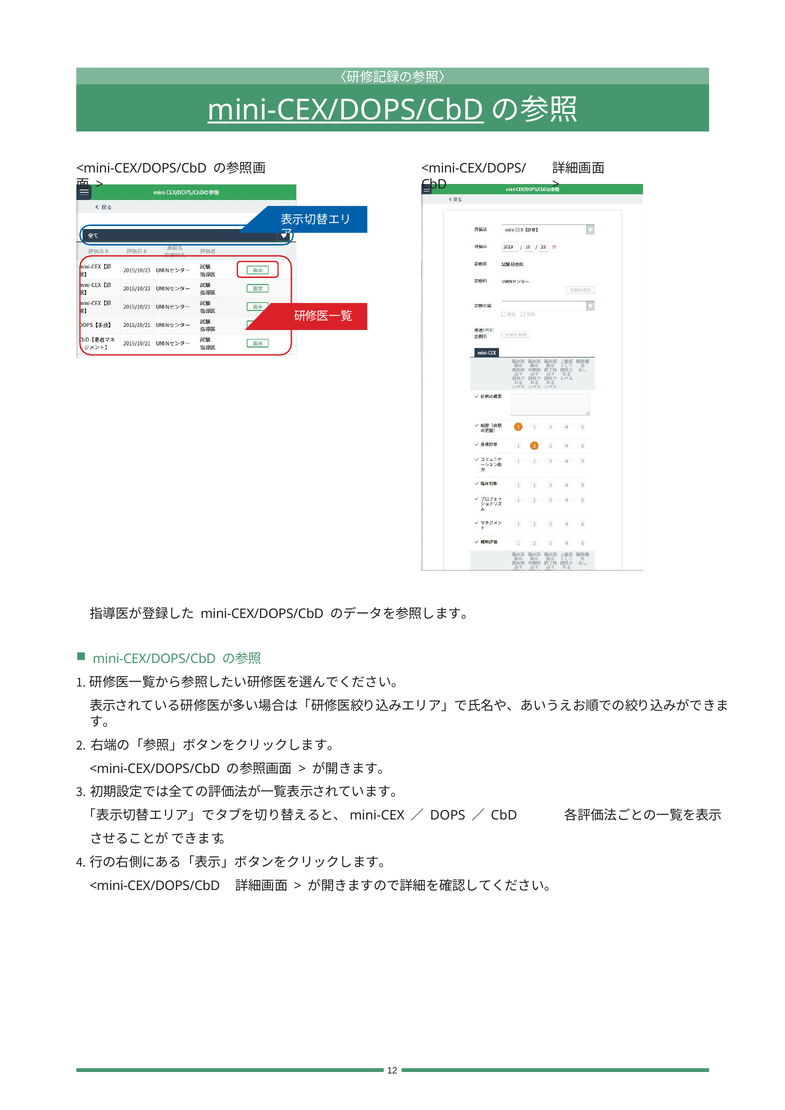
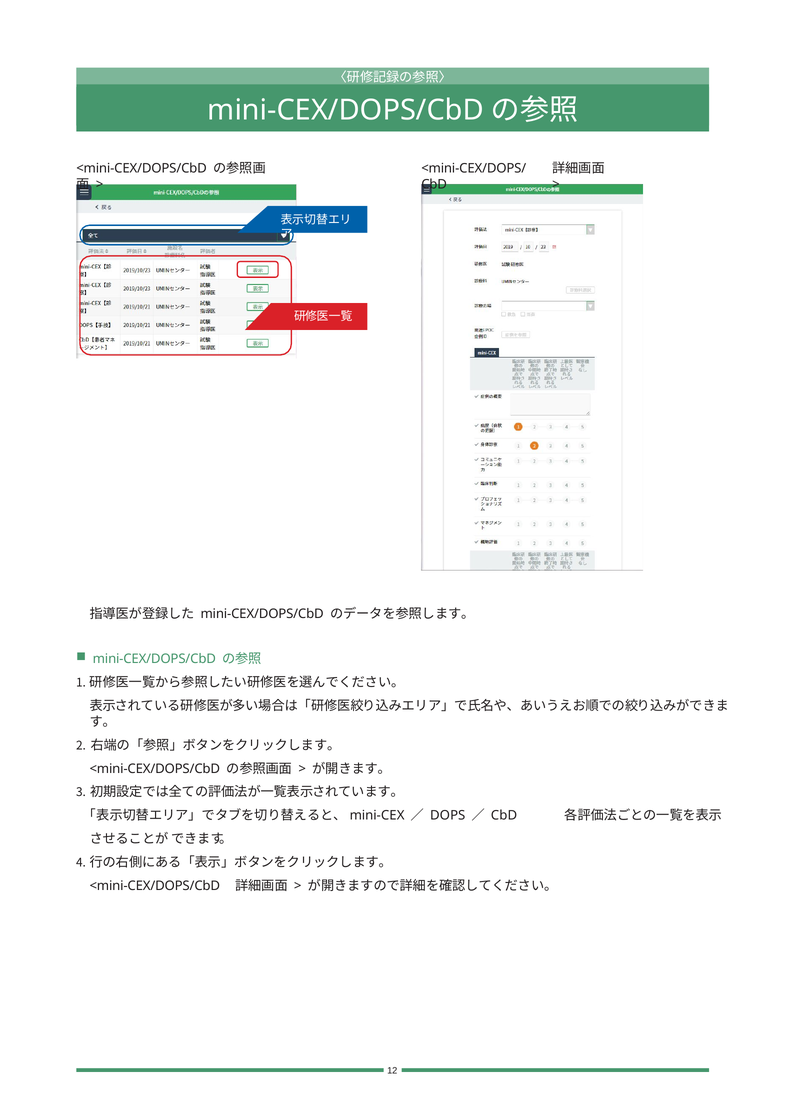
mini-CEX/DOPS/CbD at (346, 110) underline: present -> none
